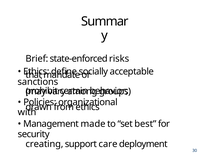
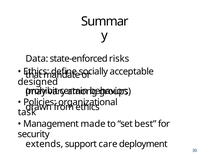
Brief: Brief -> Data
sanctions: sanctions -> designed
with: with -> task
creating: creating -> extends
